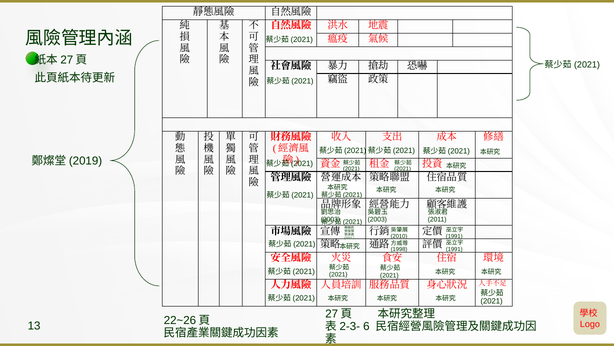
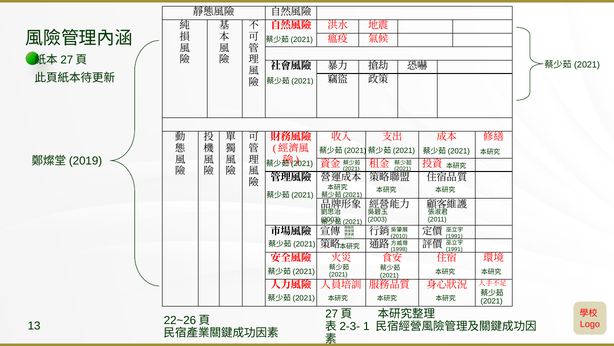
6: 6 -> 1
